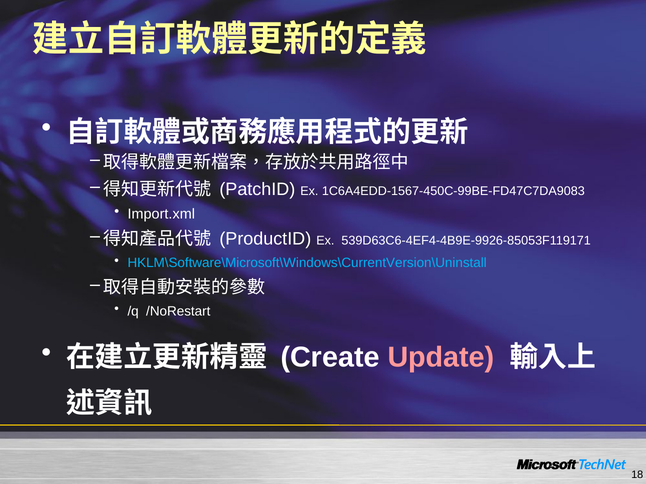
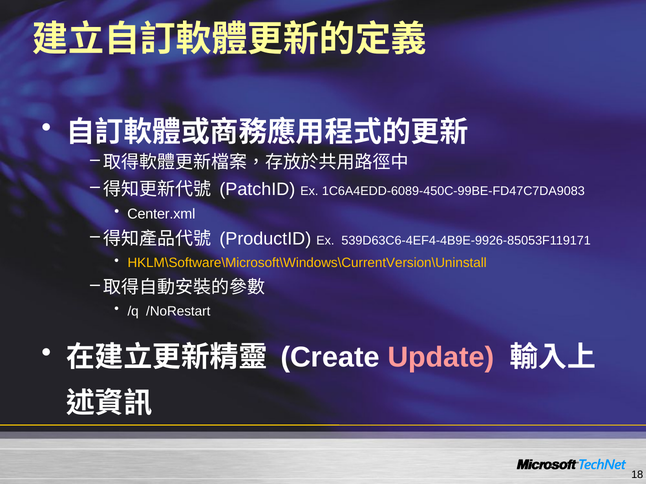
1C6A4EDD-1567-450C-99BE-FD47C7DA9083: 1C6A4EDD-1567-450C-99BE-FD47C7DA9083 -> 1C6A4EDD-6089-450C-99BE-FD47C7DA9083
Import.xml: Import.xml -> Center.xml
HKLM\Software\Microsoft\Windows\CurrentVersion\Uninstall colour: light blue -> yellow
